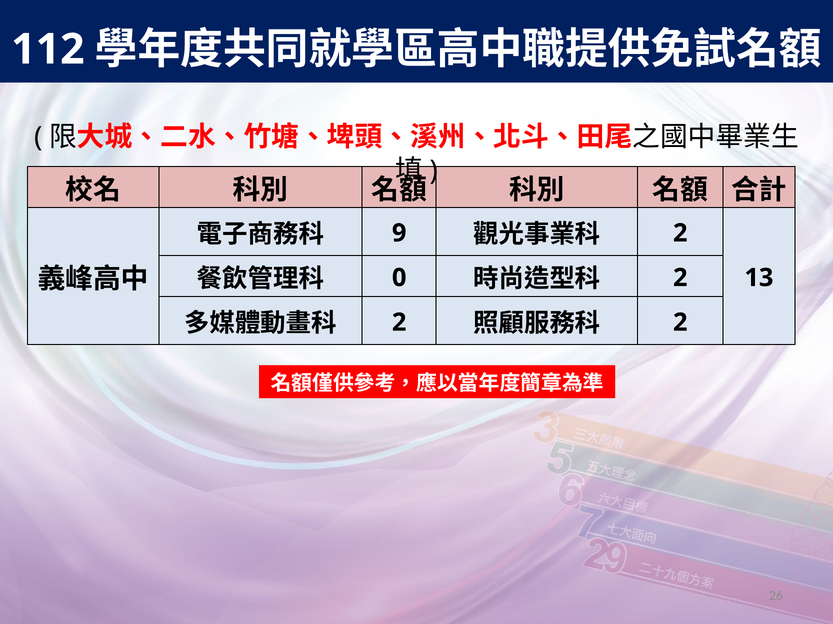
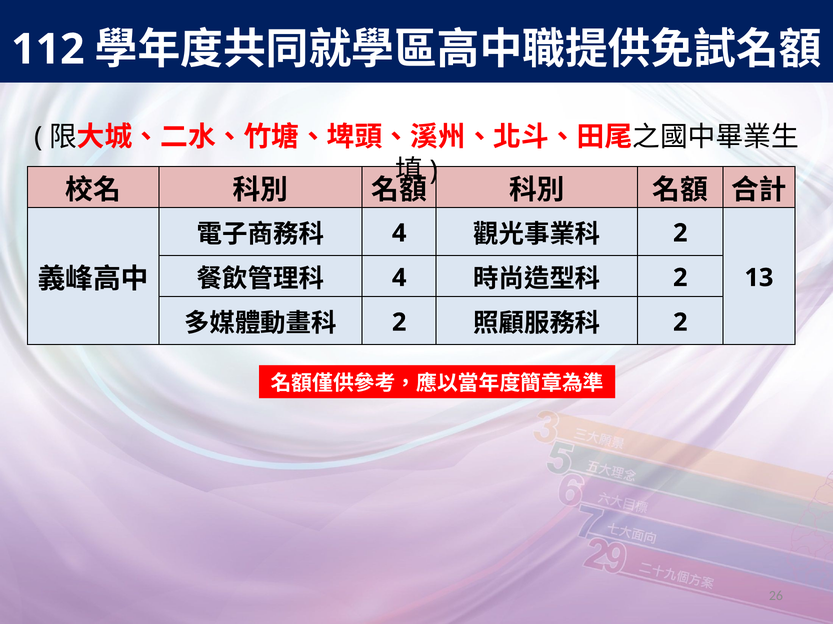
9 at (399, 233): 9 -> 4
0 at (399, 278): 0 -> 4
